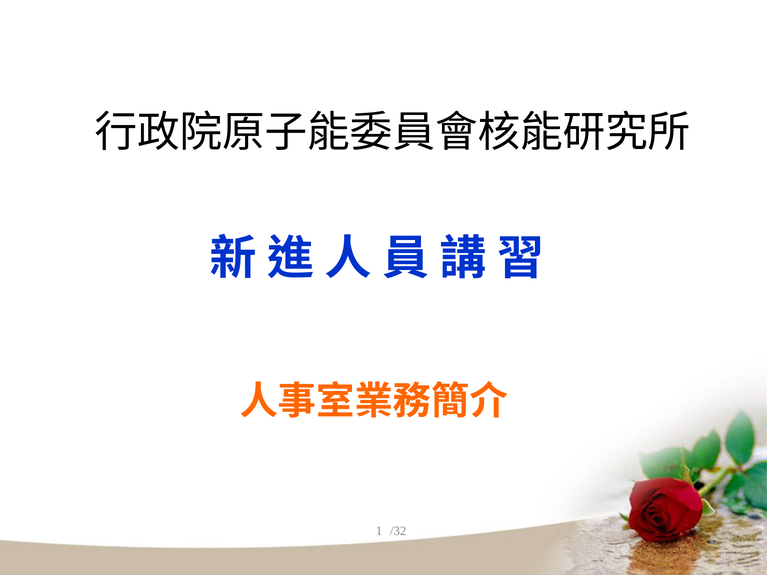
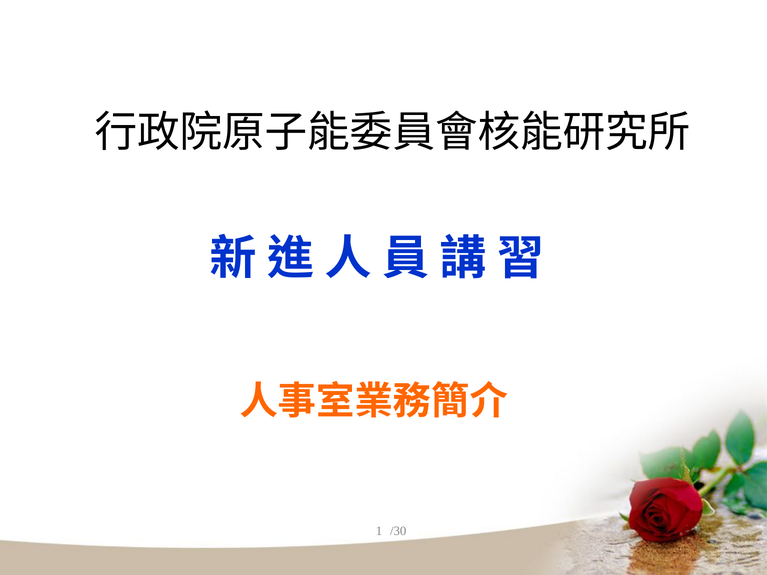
/32: /32 -> /30
